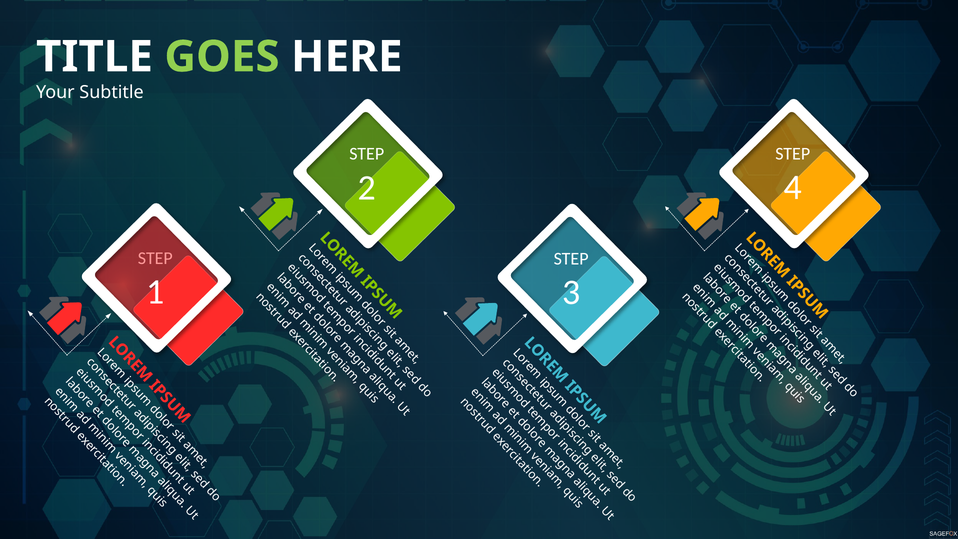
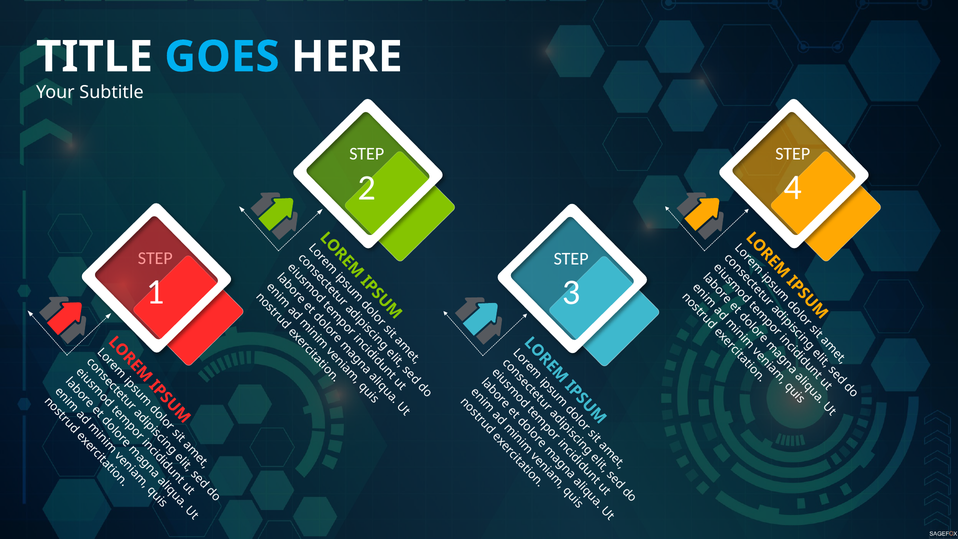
GOES colour: light green -> light blue
